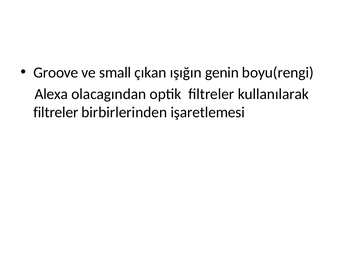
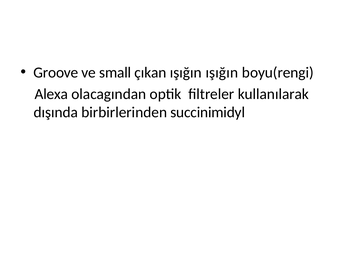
ışığın genin: genin -> ışığın
filtreler at (56, 112): filtreler -> dışında
işaretlemesi: işaretlemesi -> succinimidyl
